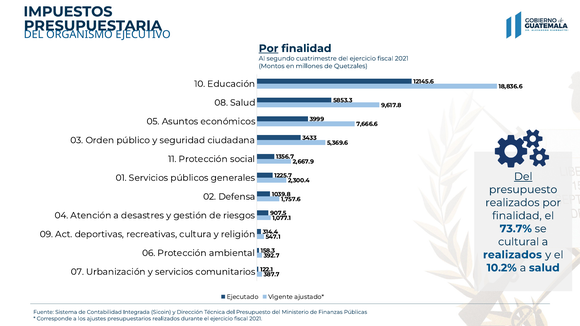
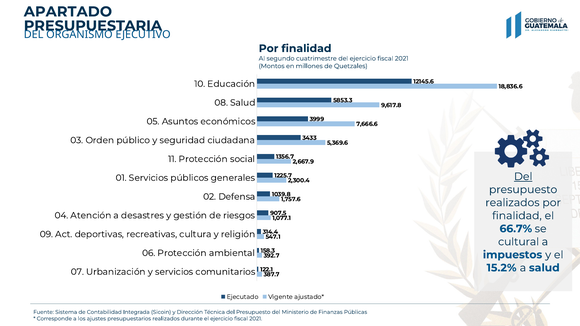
IMPUESTOS: IMPUESTOS -> APARTADO
Por at (269, 49) underline: present -> none
73.7%: 73.7% -> 66.7%
realizados at (512, 255): realizados -> impuestos
10.2%: 10.2% -> 15.2%
